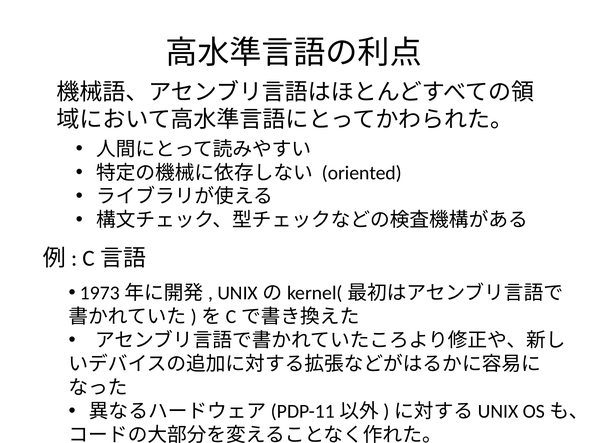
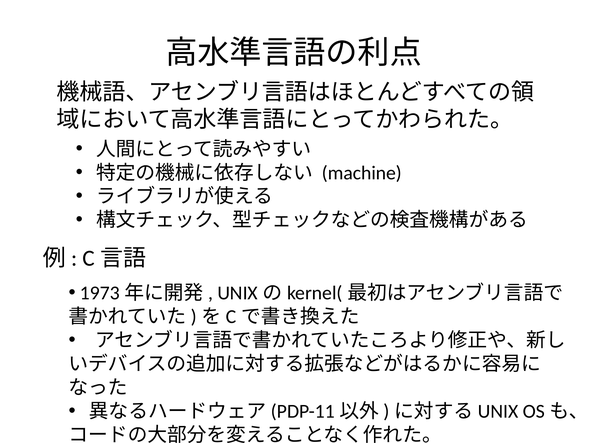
oriented: oriented -> machine
